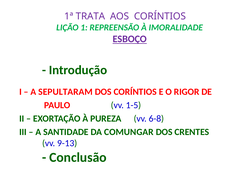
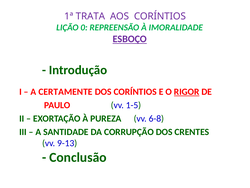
1: 1 -> 0
SEPULTARAM: SEPULTARAM -> CERTAMENTE
RIGOR underline: none -> present
COMUNGAR: COMUNGAR -> CORRUPÇÃO
